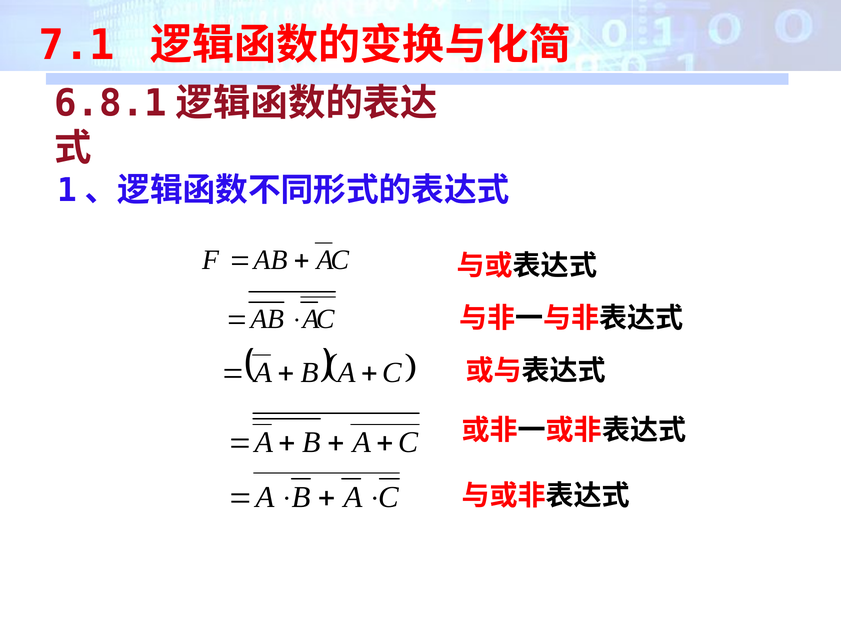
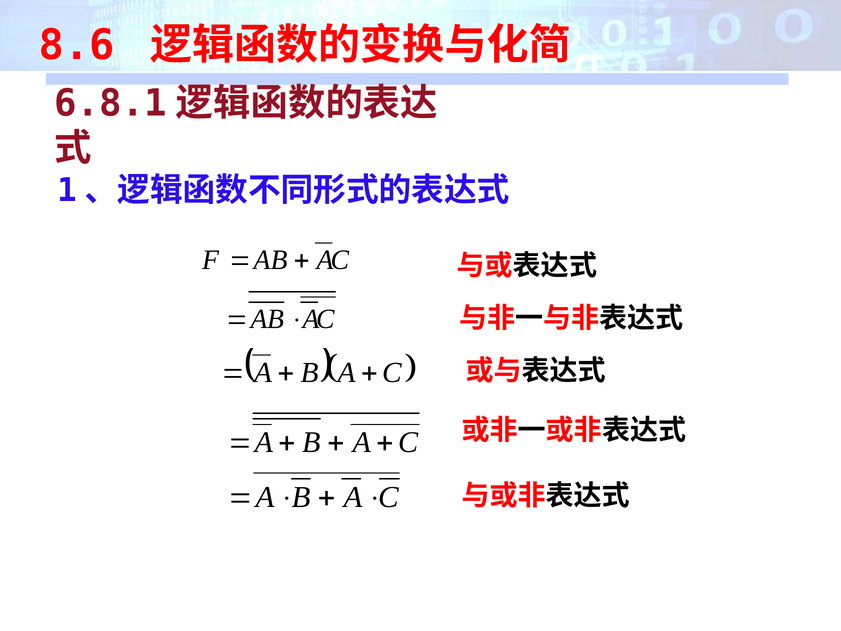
7.1: 7.1 -> 8.6
